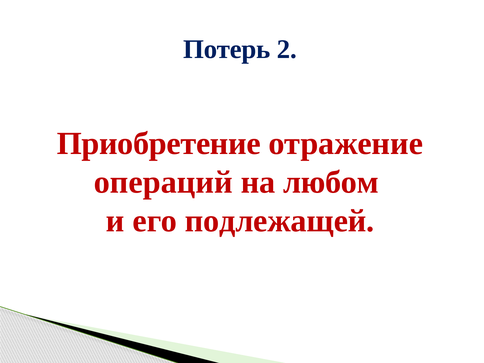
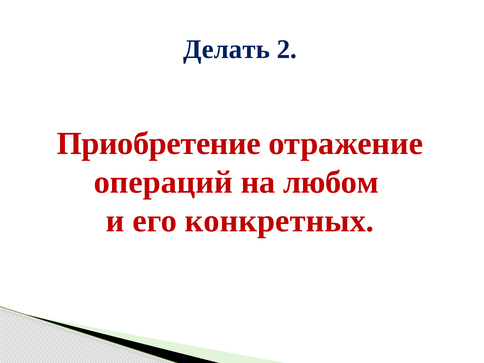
Потерь: Потерь -> Делать
подлежащей: подлежащей -> конкретных
